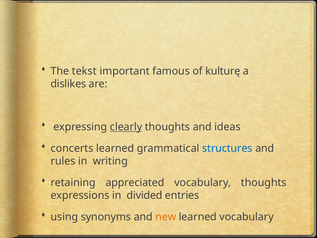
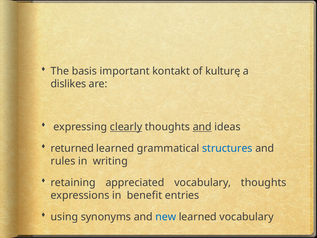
tekst: tekst -> basis
famous: famous -> kontakt
and at (202, 127) underline: none -> present
concerts: concerts -> returned
divided: divided -> benefit
new colour: orange -> blue
